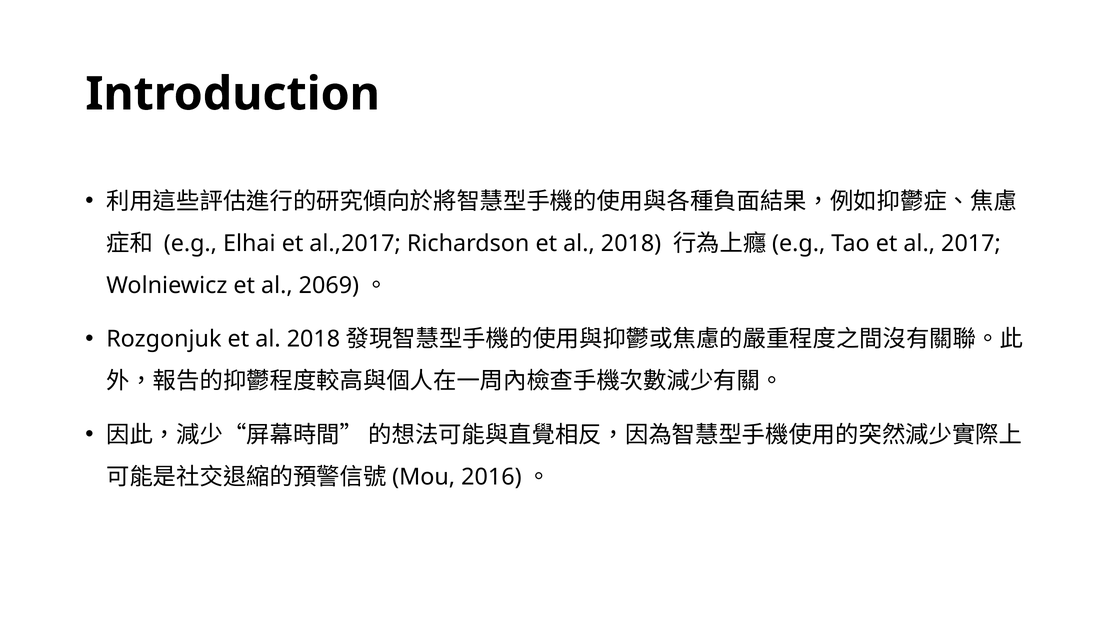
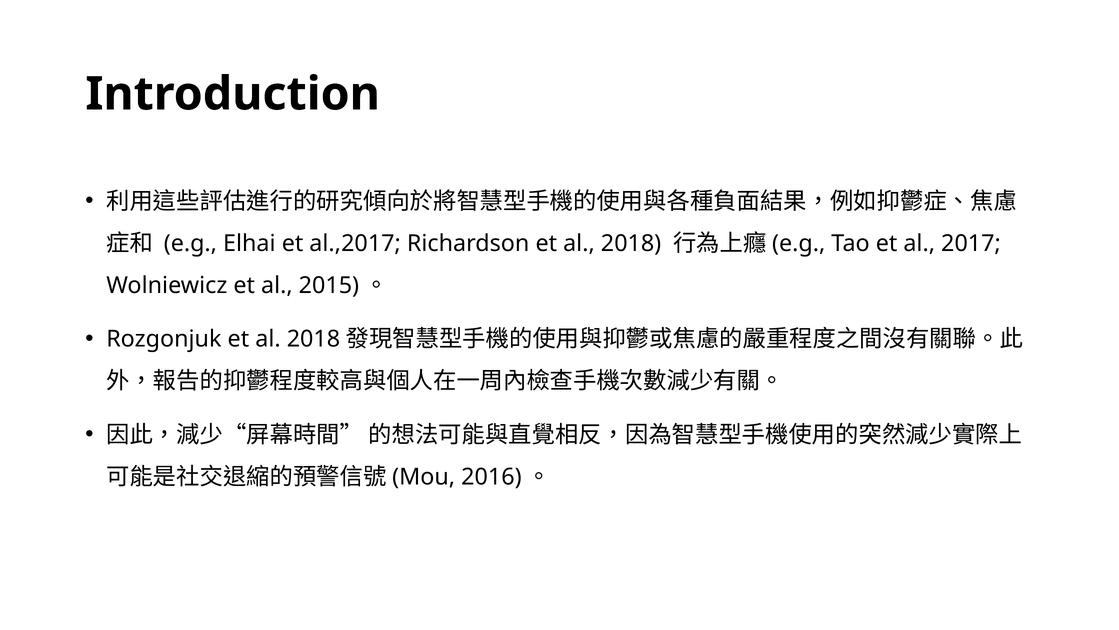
2069: 2069 -> 2015
